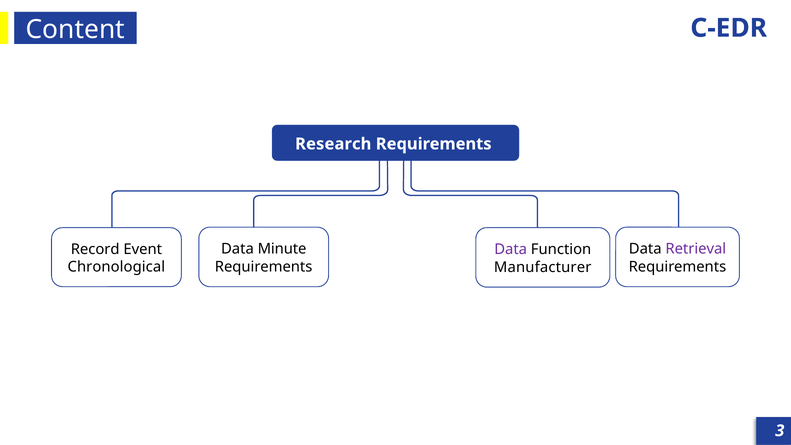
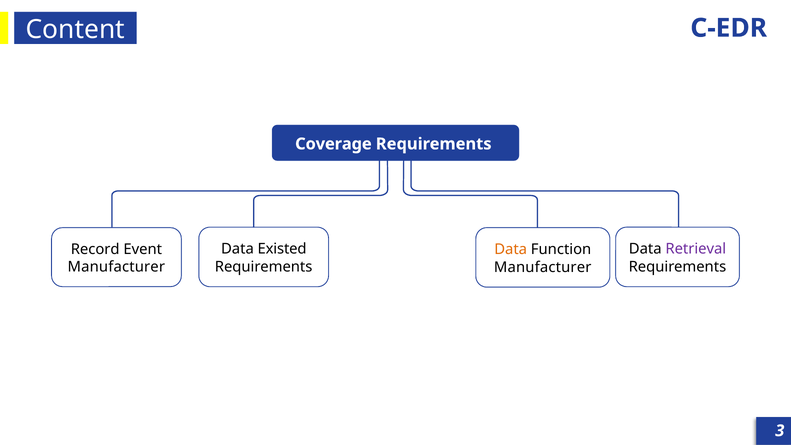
Research: Research -> Coverage
Minute: Minute -> Existed
Data at (511, 249) colour: purple -> orange
Chronological at (116, 267): Chronological -> Manufacturer
